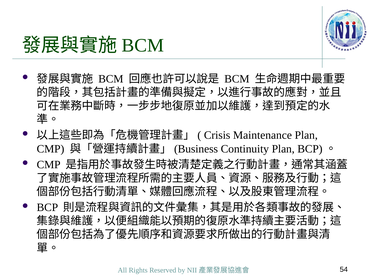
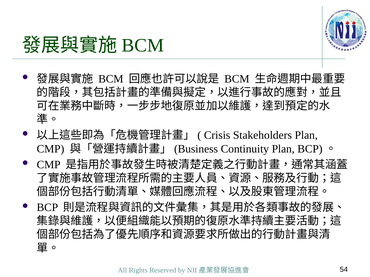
Maintenance: Maintenance -> Stakeholders
